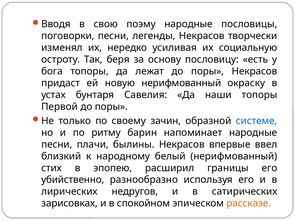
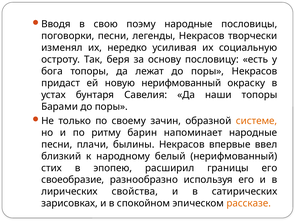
Первой: Первой -> Барами
системе colour: blue -> orange
убийственно: убийственно -> своеобразие
недругов: недругов -> свойства
